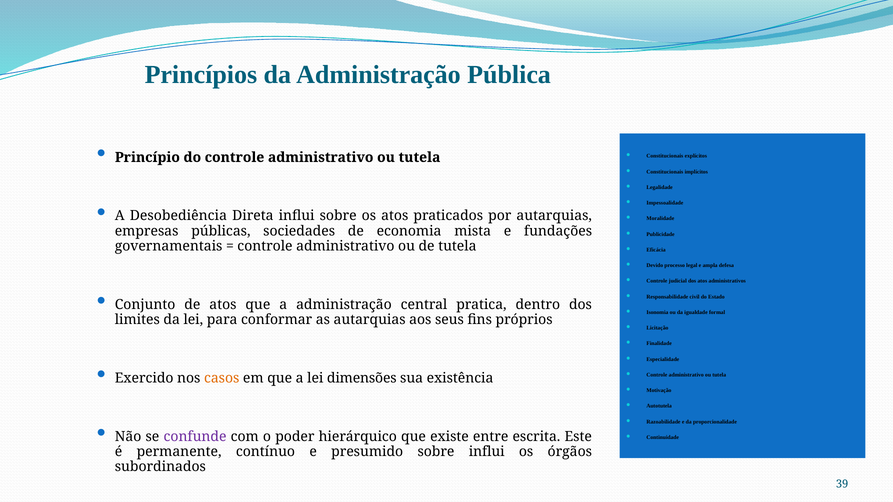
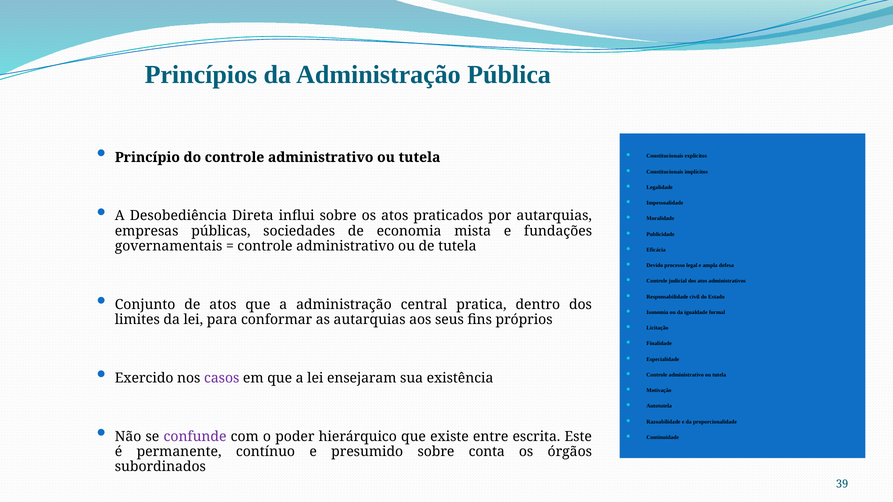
casos colour: orange -> purple
dimensões: dimensões -> ensejaram
sobre influi: influi -> conta
